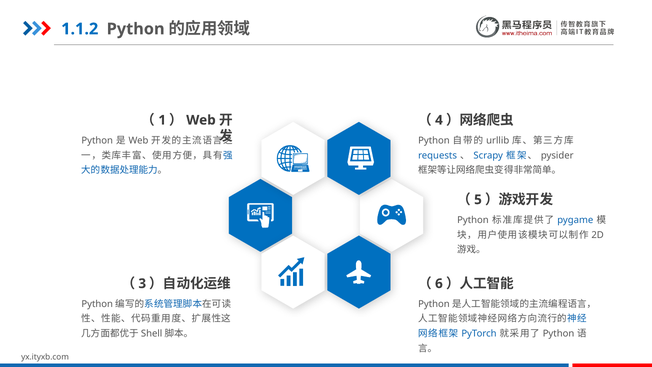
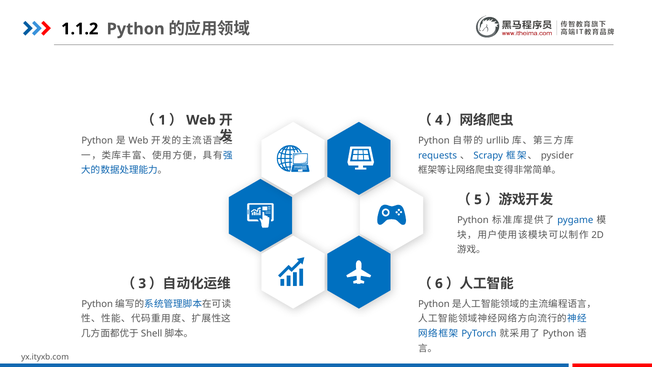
1.1.2 colour: blue -> black
